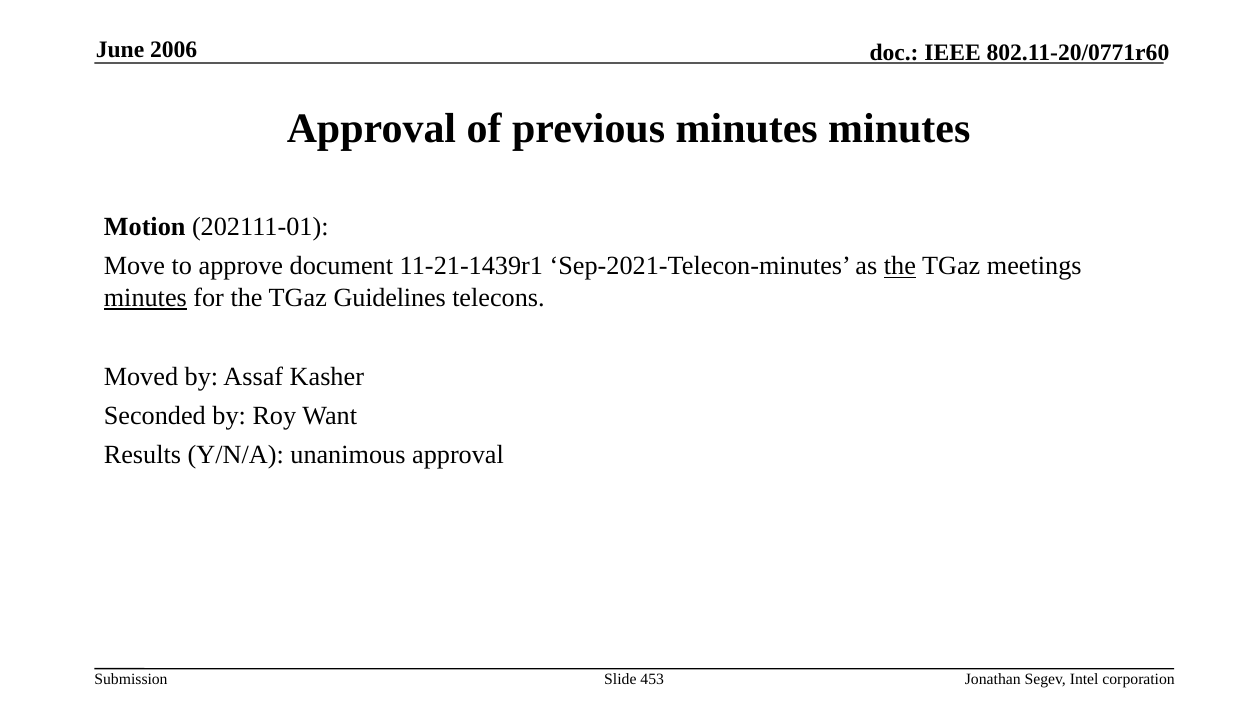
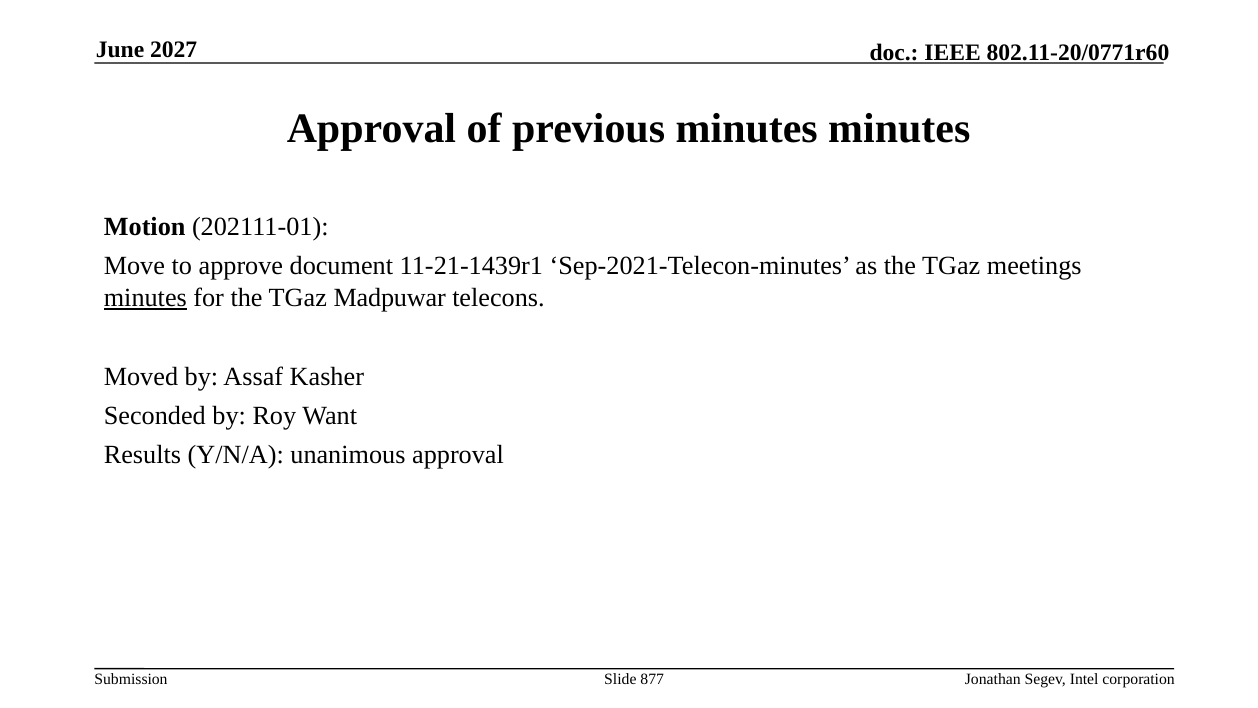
2006: 2006 -> 2027
the at (900, 266) underline: present -> none
Guidelines: Guidelines -> Madpuwar
453: 453 -> 877
